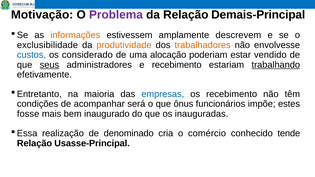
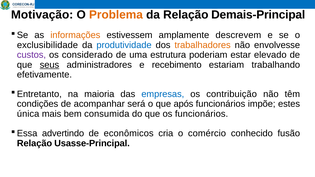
Problema colour: purple -> orange
produtividade colour: orange -> blue
custos colour: blue -> purple
alocação: alocação -> estrutura
vendido: vendido -> elevado
trabalhando underline: present -> none
os recebimento: recebimento -> contribuição
ônus: ônus -> após
fosse: fosse -> única
inaugurado: inaugurado -> consumida
os inauguradas: inauguradas -> funcionários
realização: realização -> advertindo
denominado: denominado -> econômicos
tende: tende -> fusão
